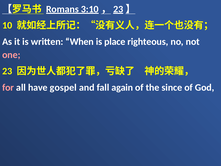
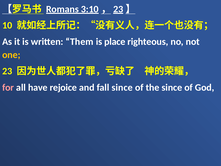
When: When -> Them
one colour: pink -> yellow
gospel: gospel -> rejoice
fall again: again -> since
